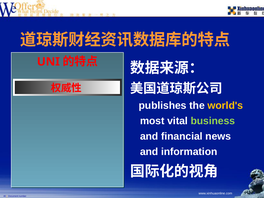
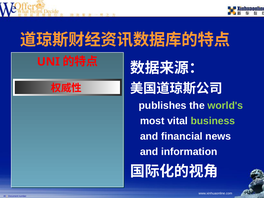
world's colour: yellow -> light green
